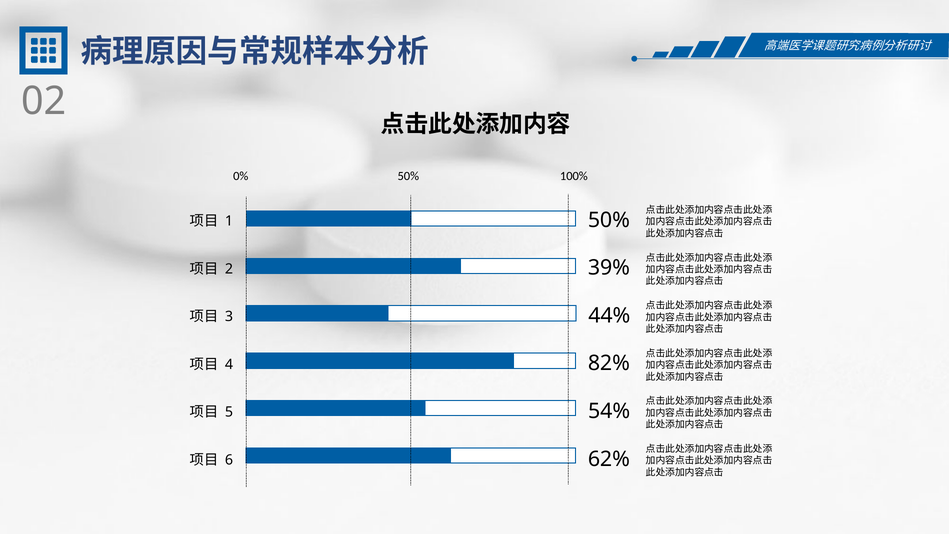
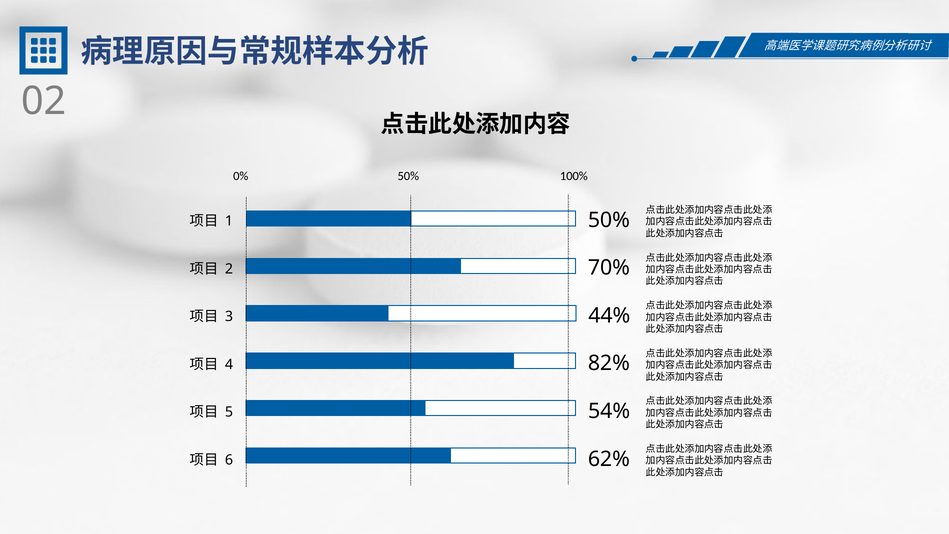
39%: 39% -> 70%
